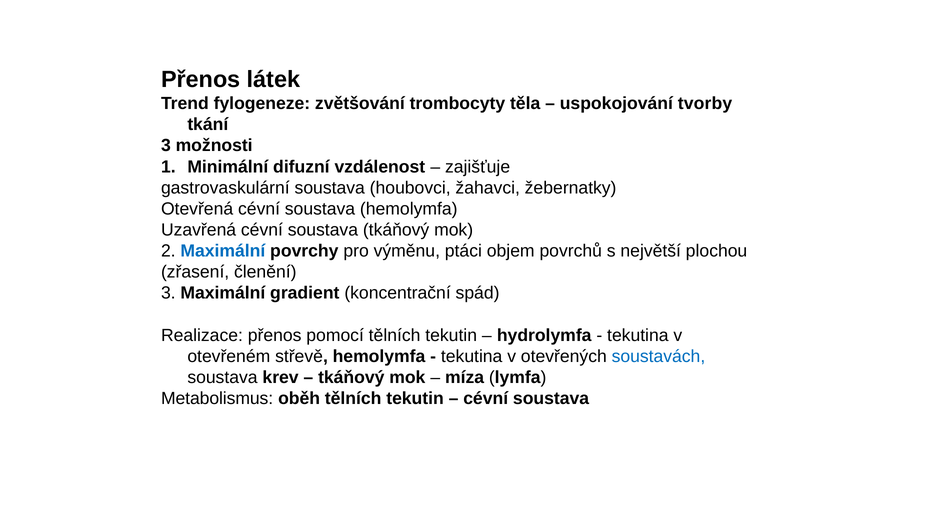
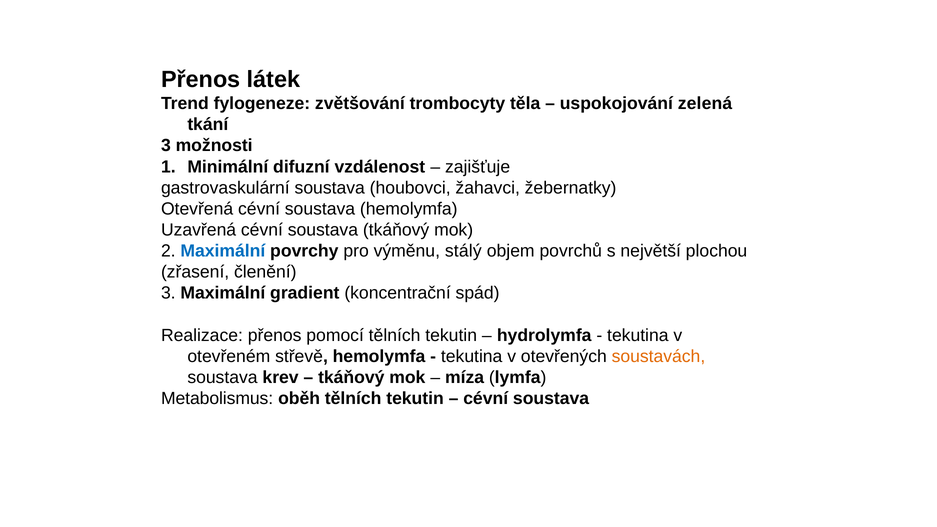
tvorby: tvorby -> zelená
ptáci: ptáci -> stálý
soustavách colour: blue -> orange
